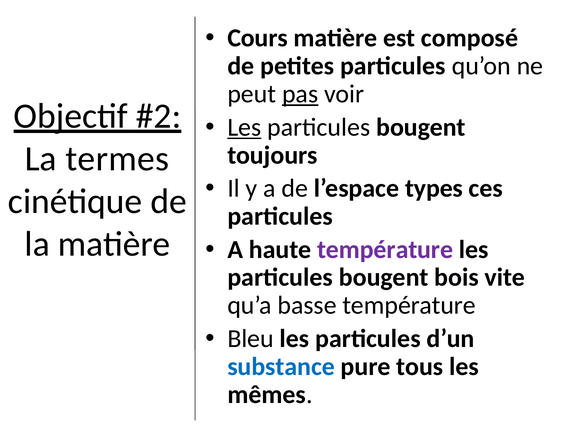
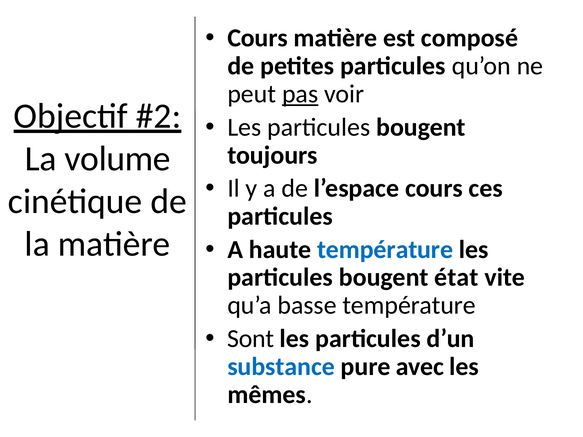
Les at (244, 127) underline: present -> none
termes: termes -> volume
l’espace types: types -> cours
température at (385, 250) colour: purple -> blue
bois: bois -> état
Bleu: Bleu -> Sont
tous: tous -> avec
